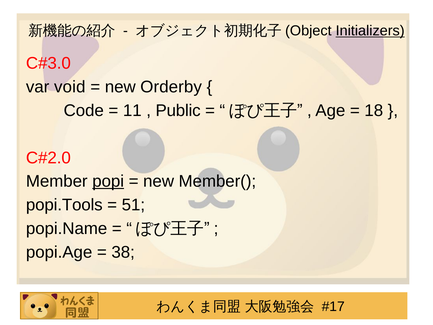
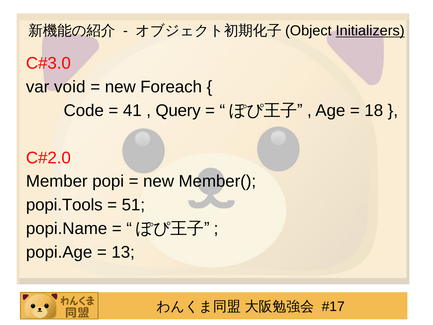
Orderby: Orderby -> Foreach
11: 11 -> 41
Public: Public -> Query
popi underline: present -> none
38: 38 -> 13
